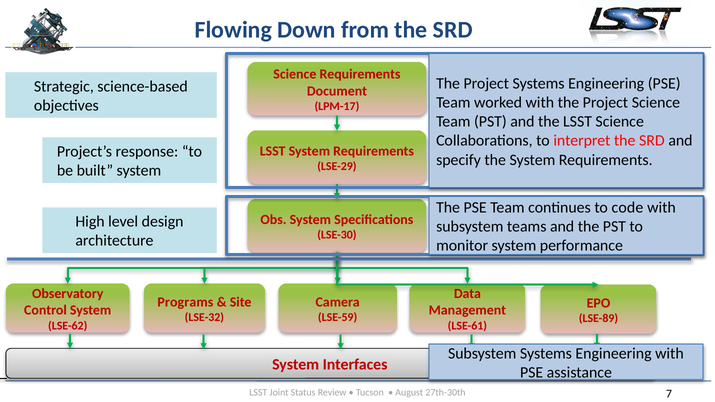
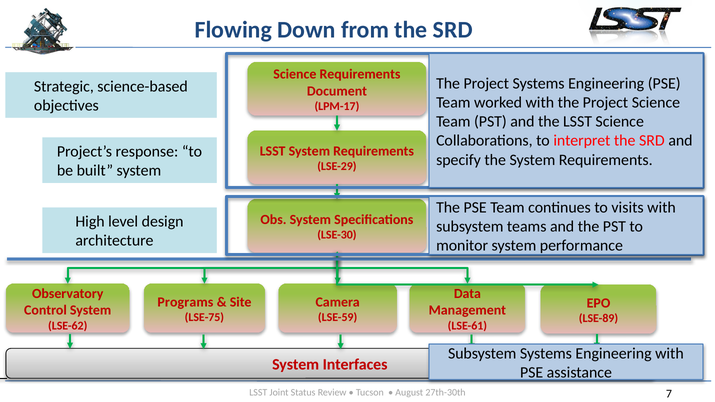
code: code -> visits
LSE-32: LSE-32 -> LSE-75
